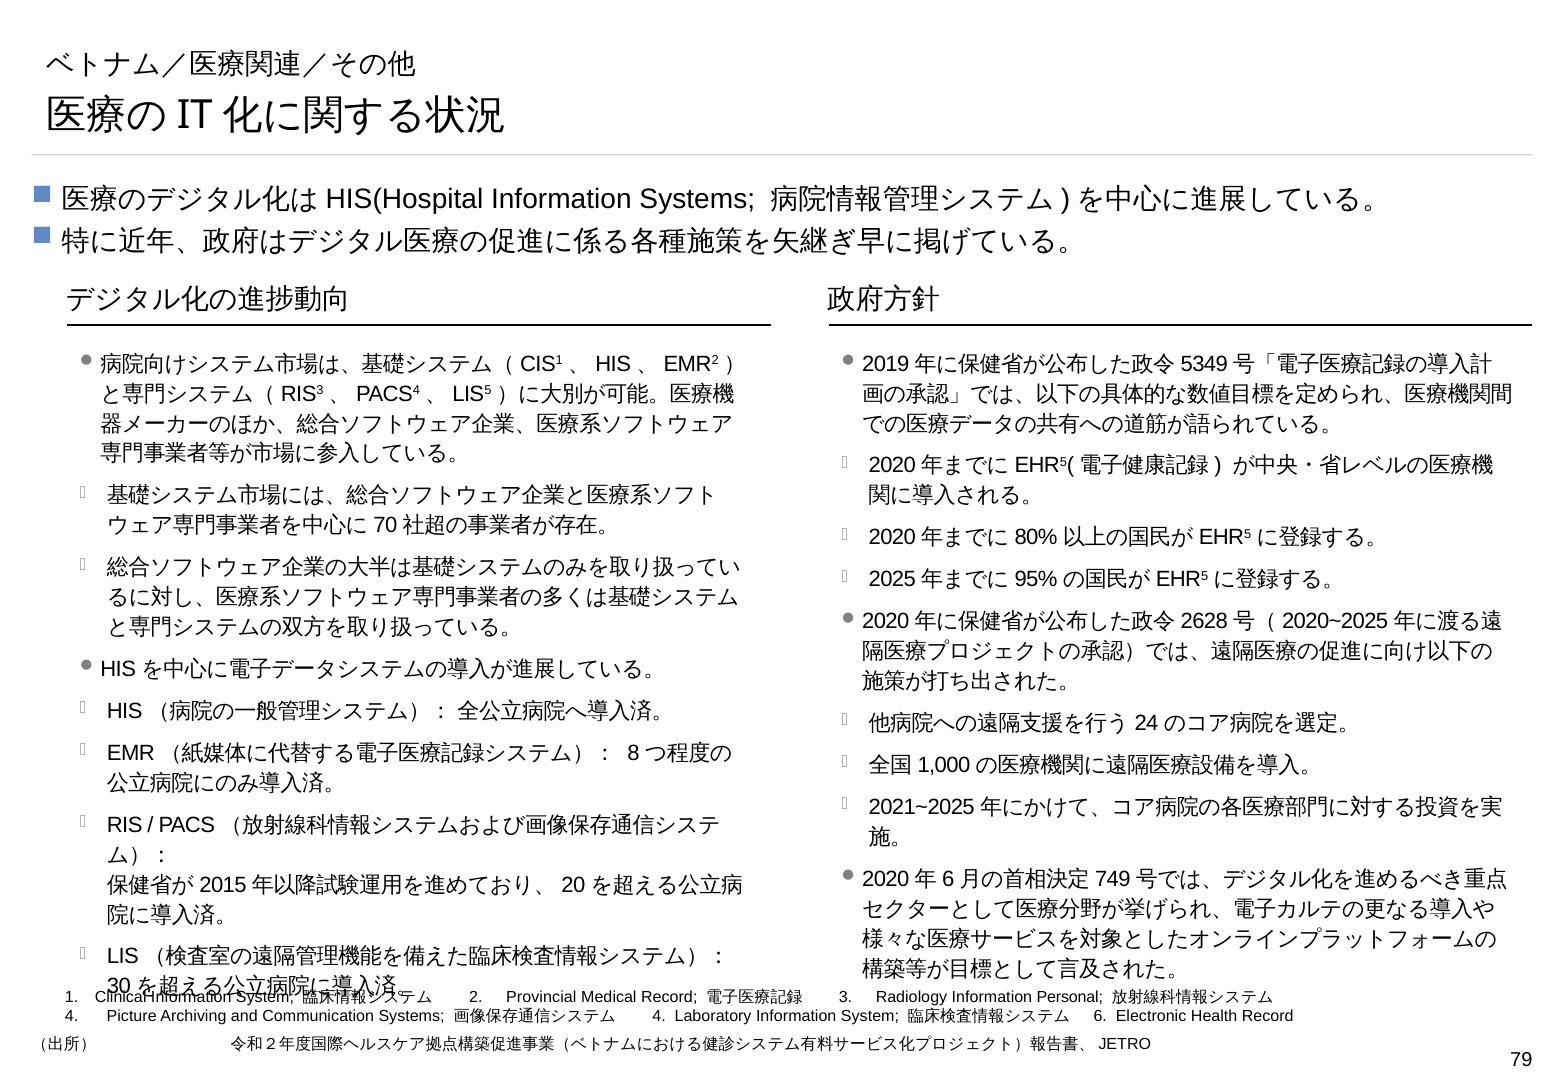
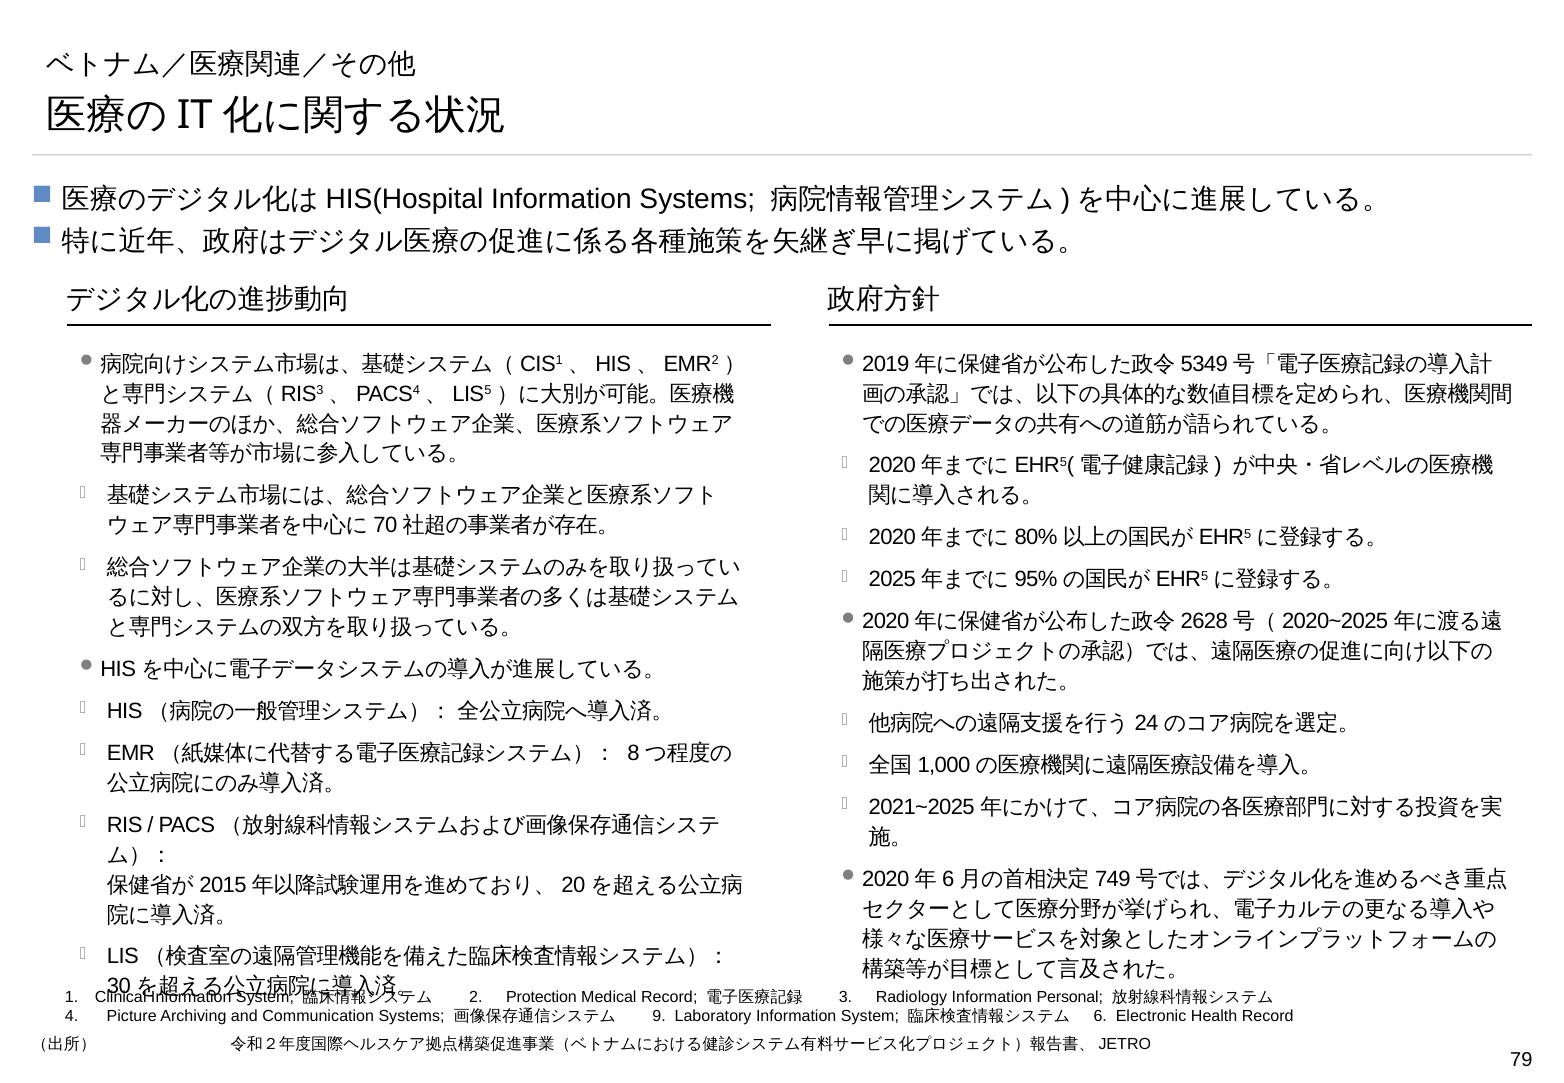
Provincial: Provincial -> Protection
4 at (659, 1016): 4 -> 9
